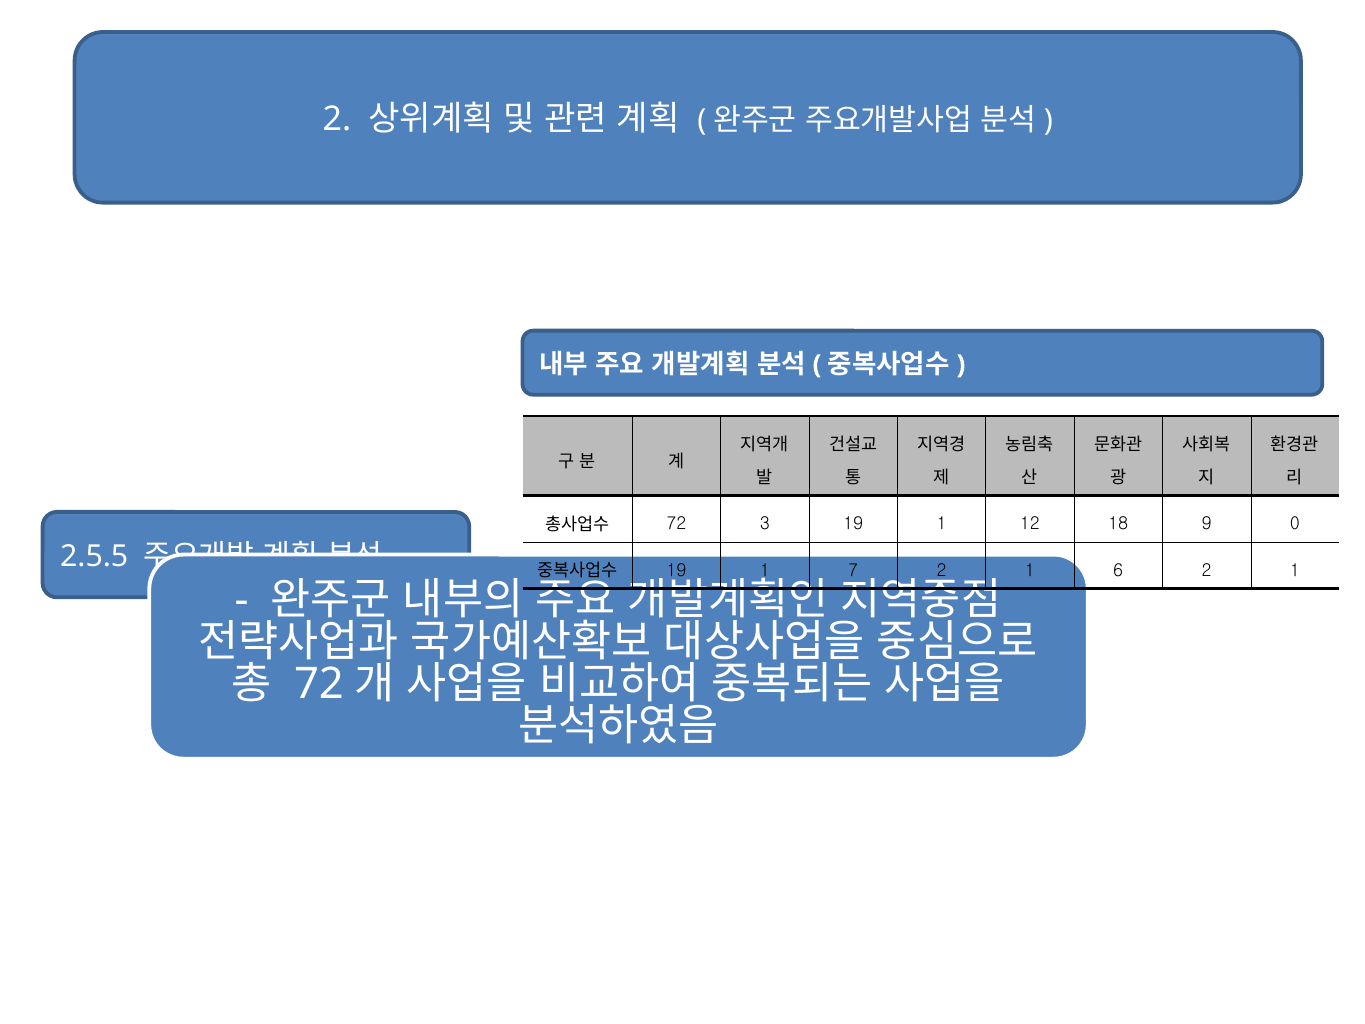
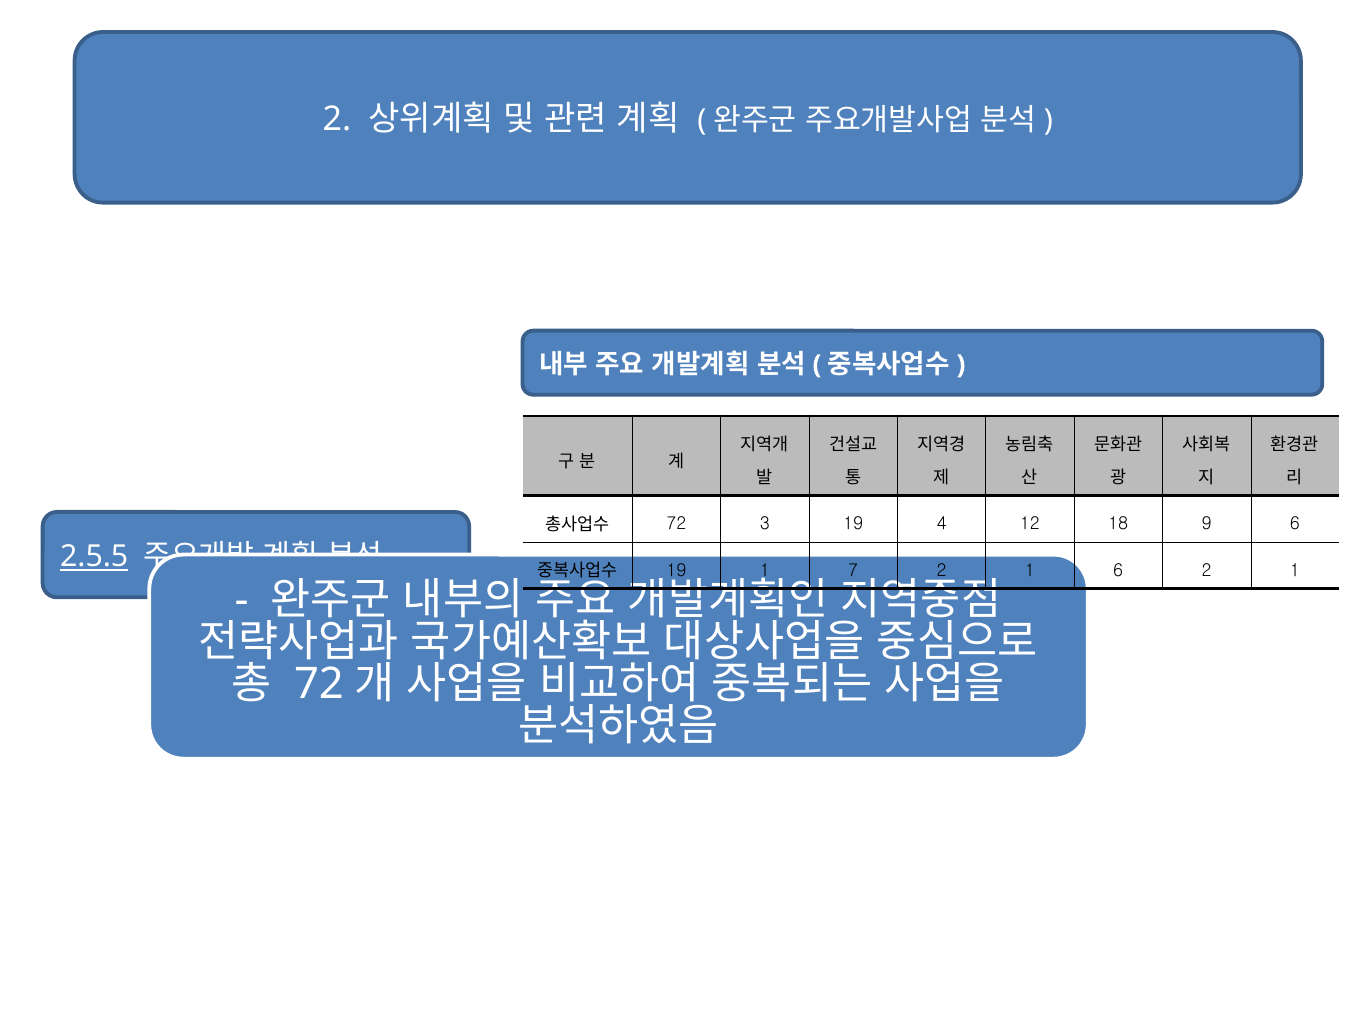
3 19 1: 1 -> 4
9 0: 0 -> 6
2.5.5 underline: none -> present
